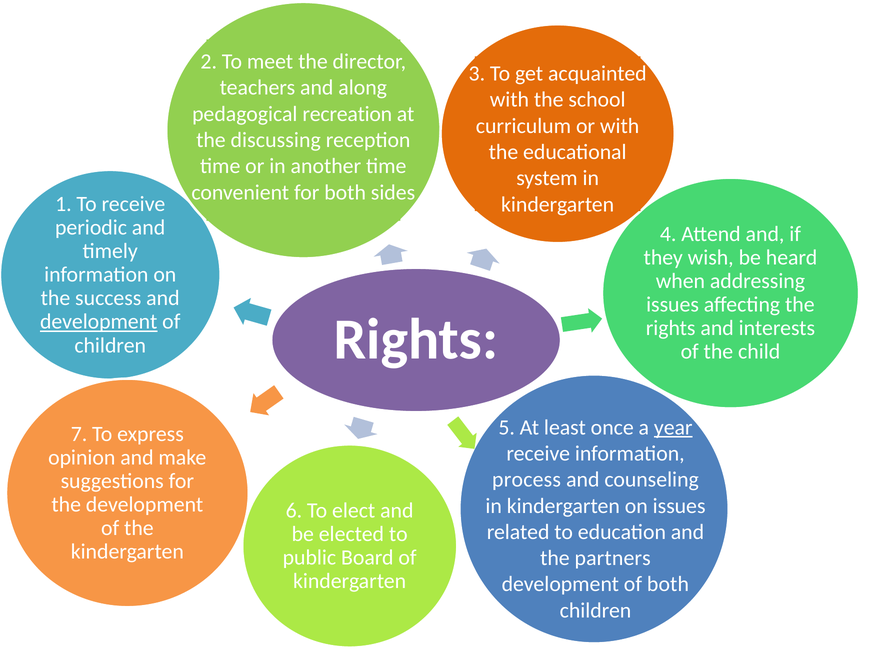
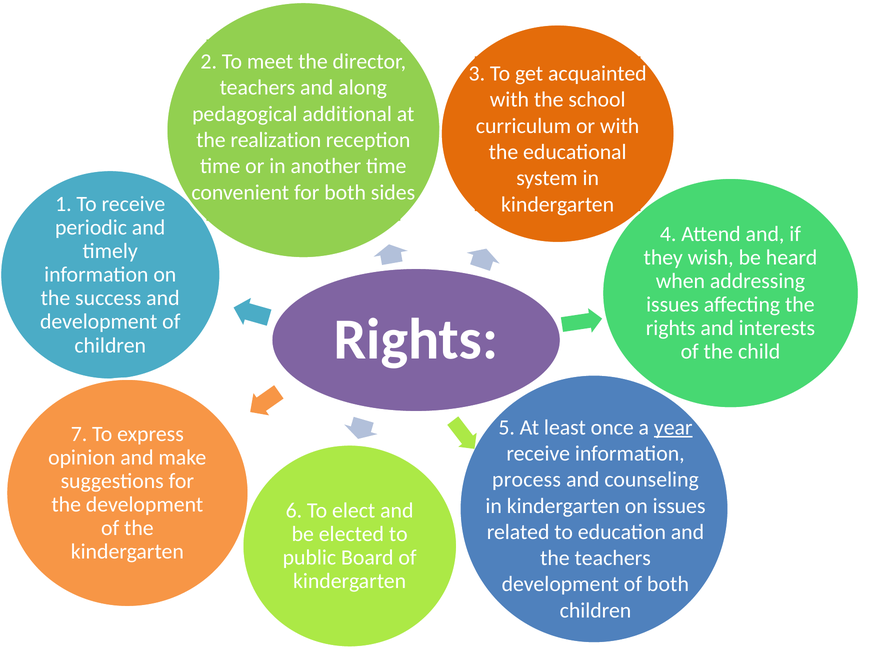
recreation: recreation -> additional
discussing: discussing -> realization
development at (99, 322) underline: present -> none
the partners: partners -> teachers
